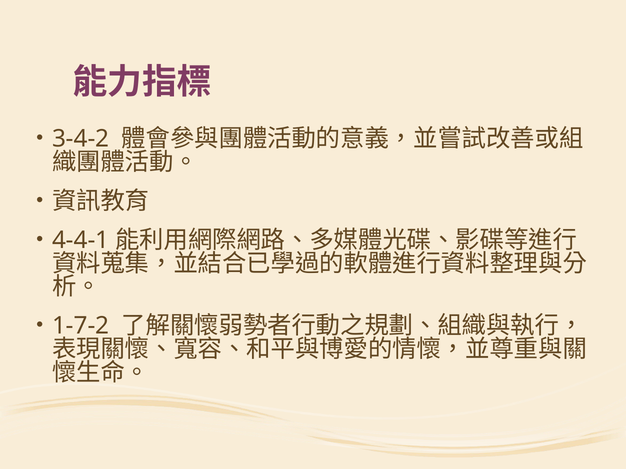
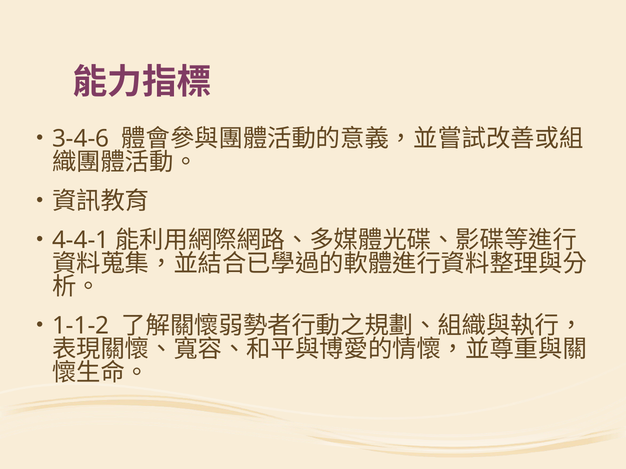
3-4-2: 3-4-2 -> 3-4-6
1-7-2: 1-7-2 -> 1-1-2
